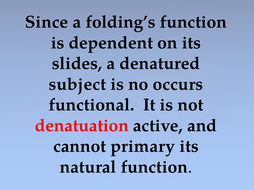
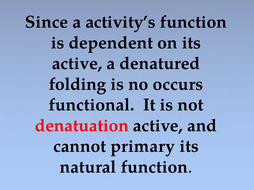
folding’s: folding’s -> activity’s
slides at (77, 64): slides -> active
subject: subject -> folding
